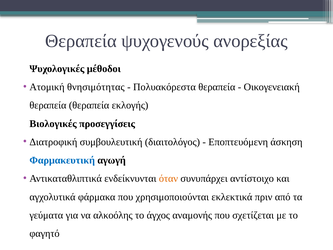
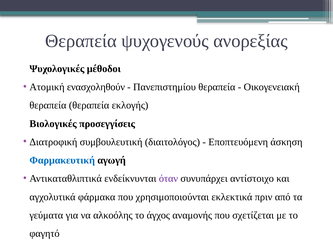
θνησιμότητας: θνησιμότητας -> ενασχοληθούν
Πολυακόρεστα: Πολυακόρεστα -> Πανεπιστημίου
όταν colour: orange -> purple
